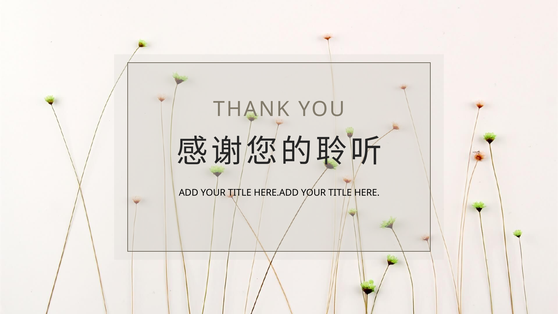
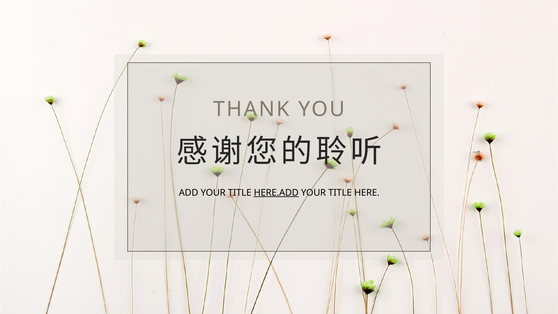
HERE.ADD underline: none -> present
